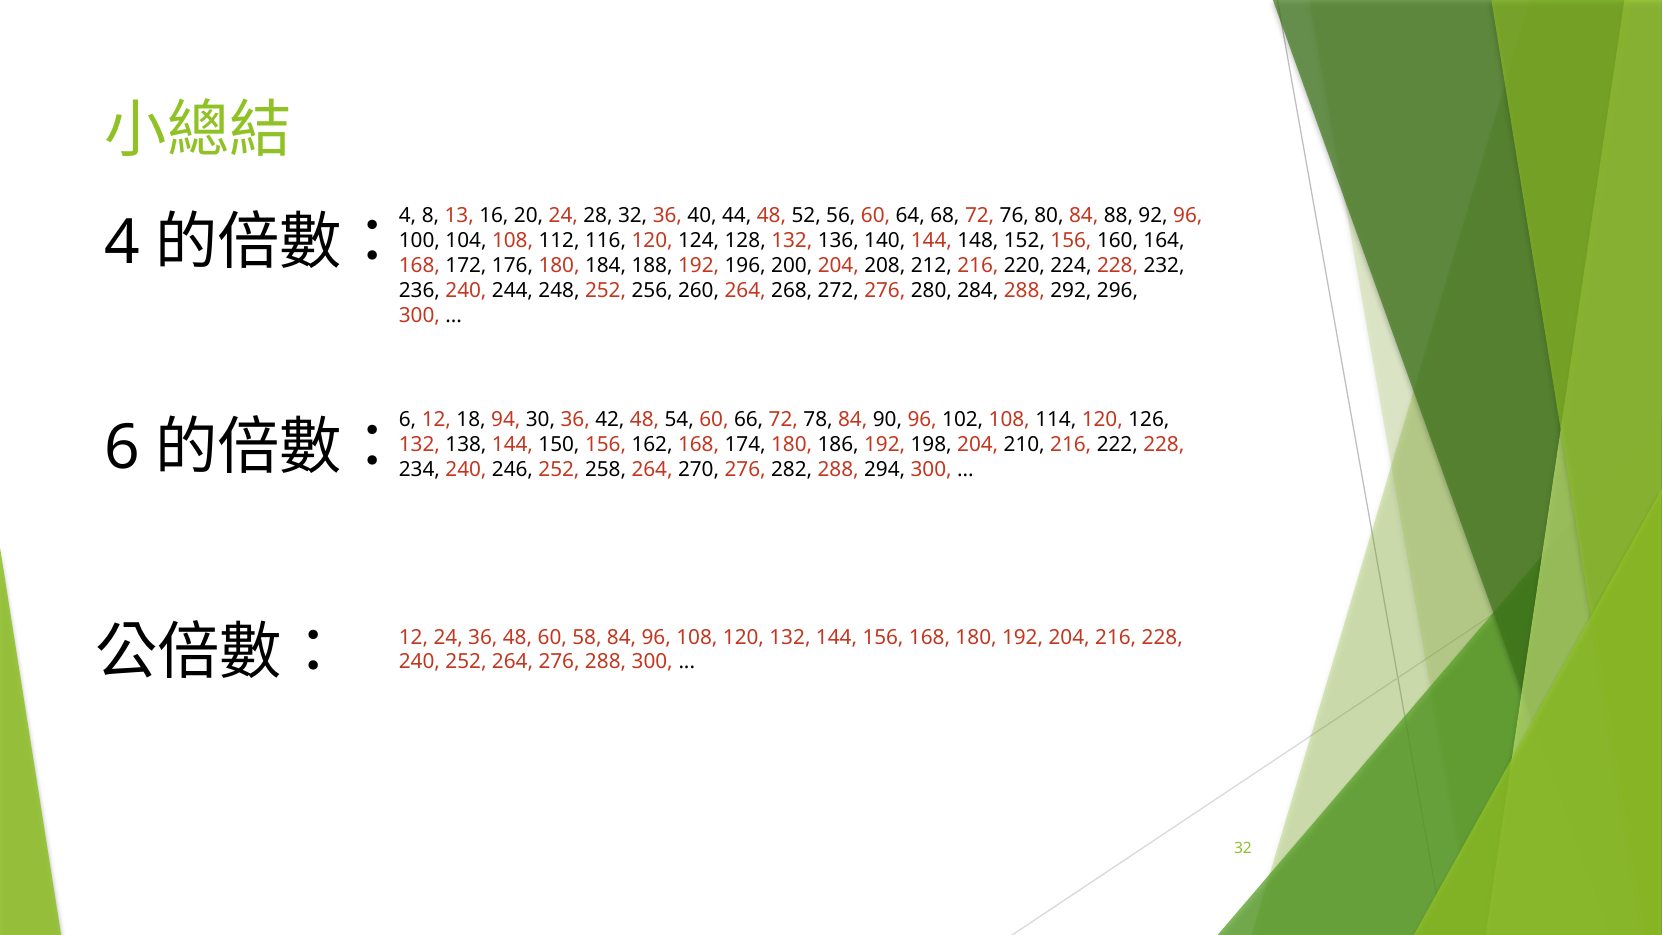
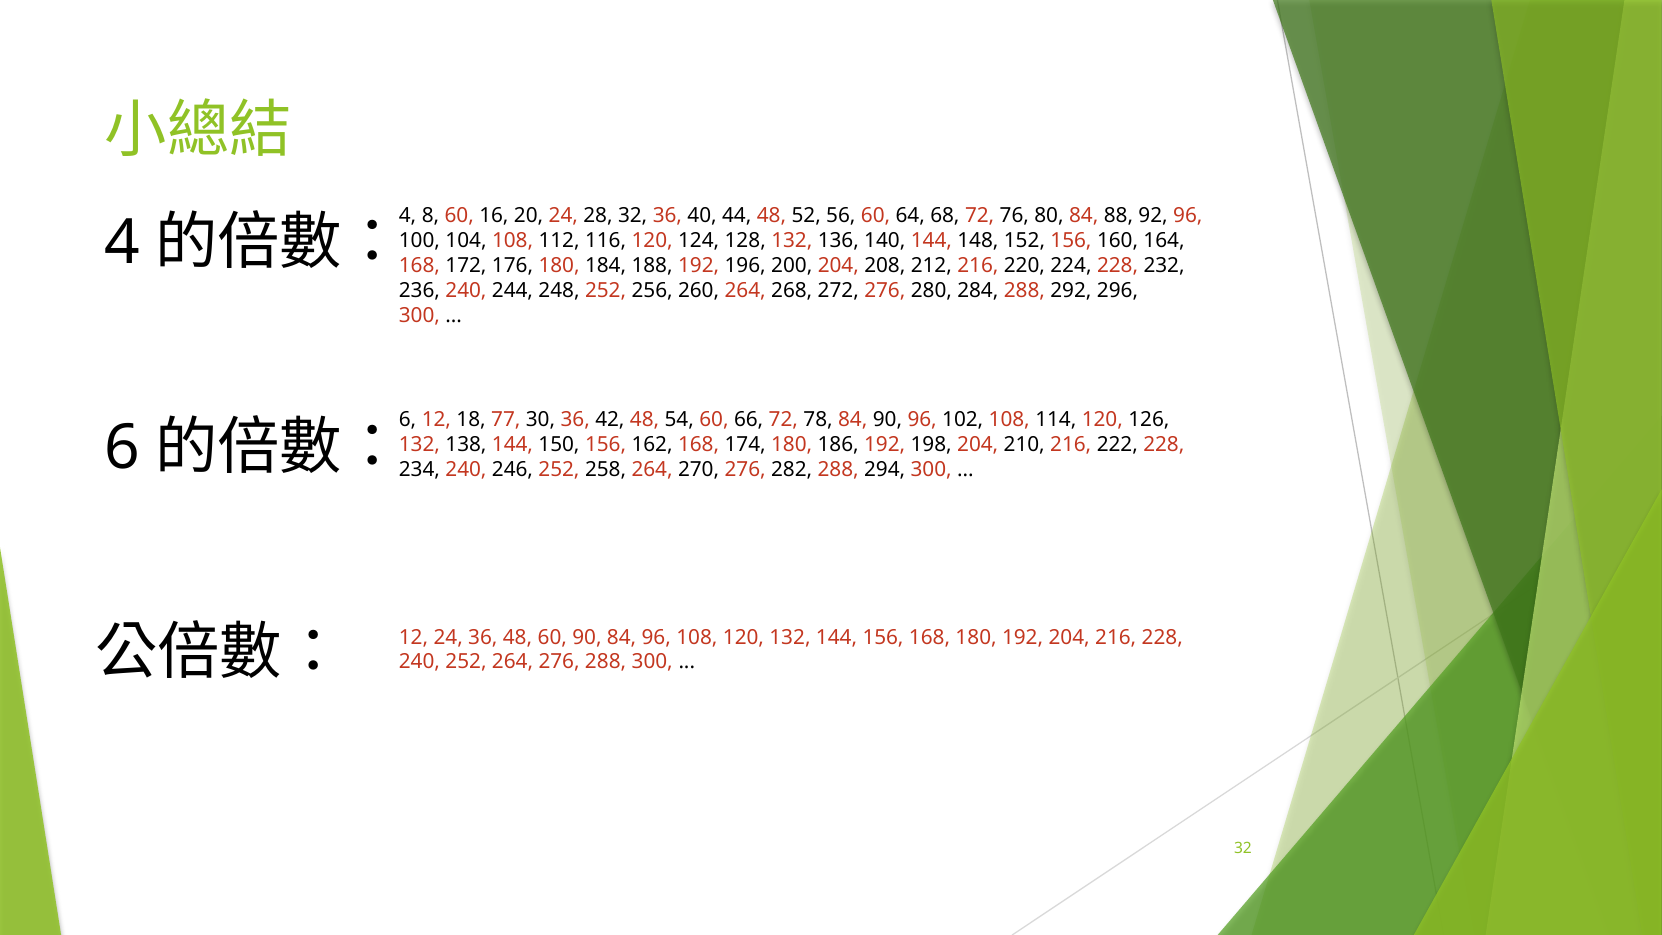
8 13: 13 -> 60
94: 94 -> 77
60 58: 58 -> 90
